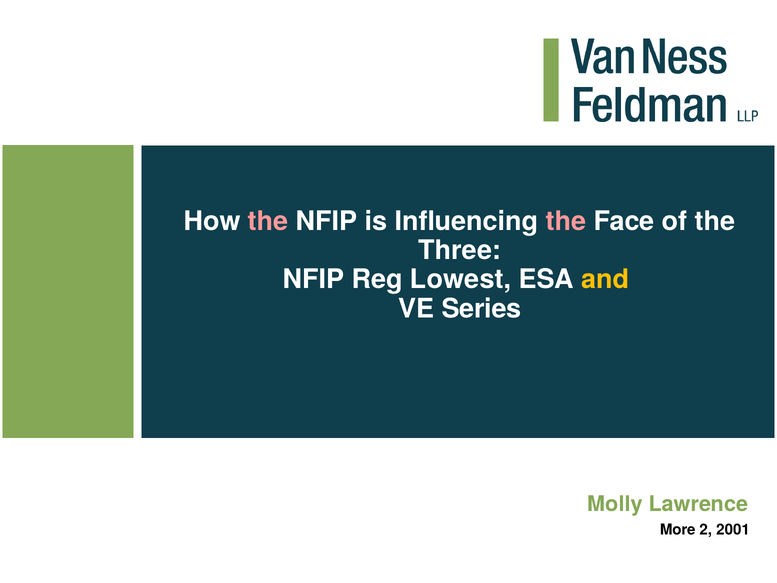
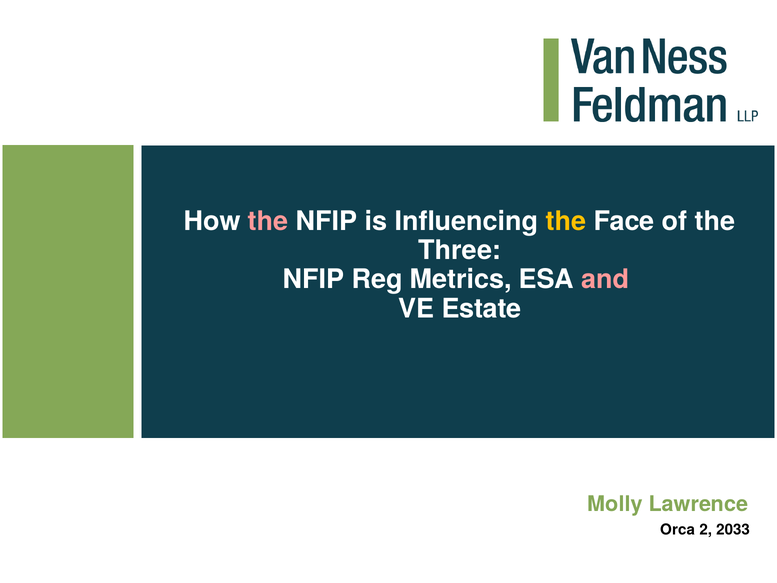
the at (566, 221) colour: pink -> yellow
Lowest: Lowest -> Metrics
and colour: yellow -> pink
Series: Series -> Estate
More: More -> Orca
2001: 2001 -> 2033
